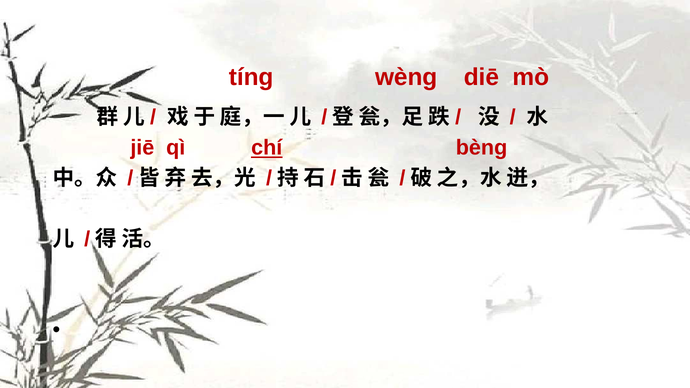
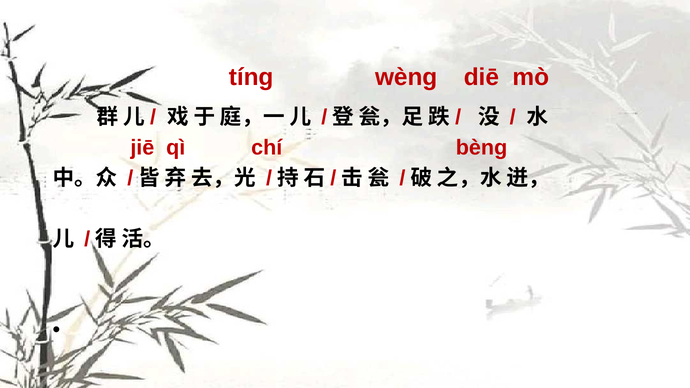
chí underline: present -> none
